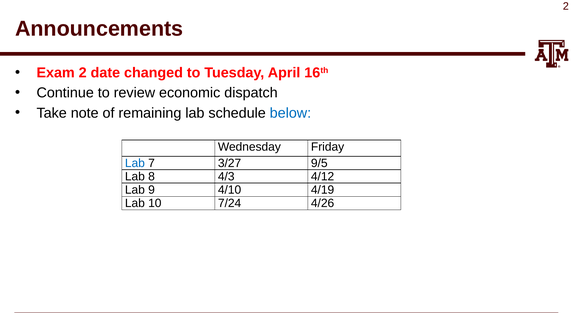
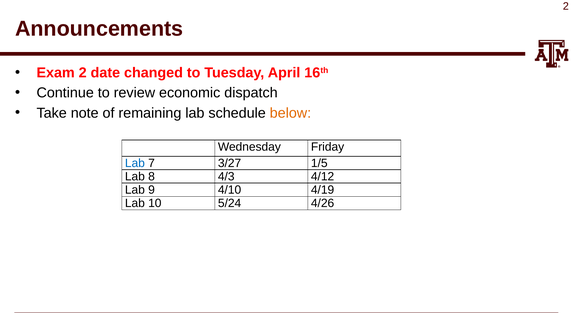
below colour: blue -> orange
9/5: 9/5 -> 1/5
7/24: 7/24 -> 5/24
